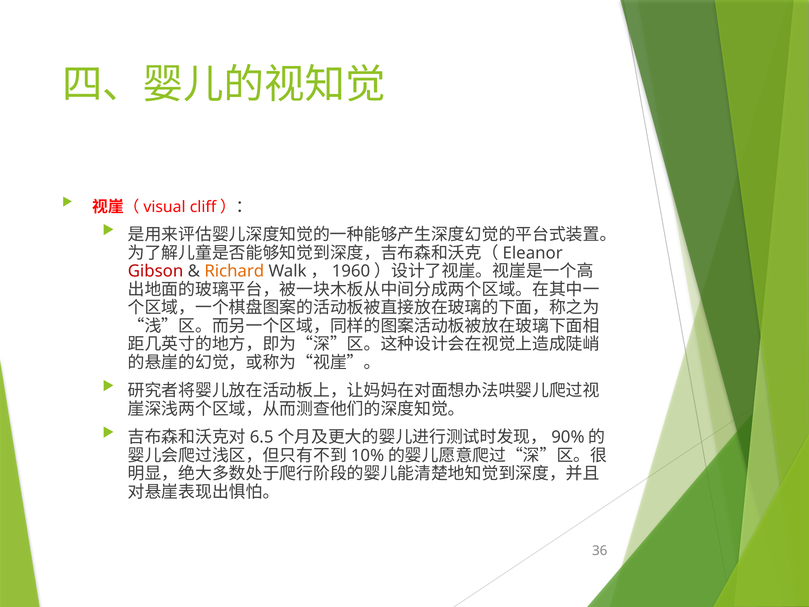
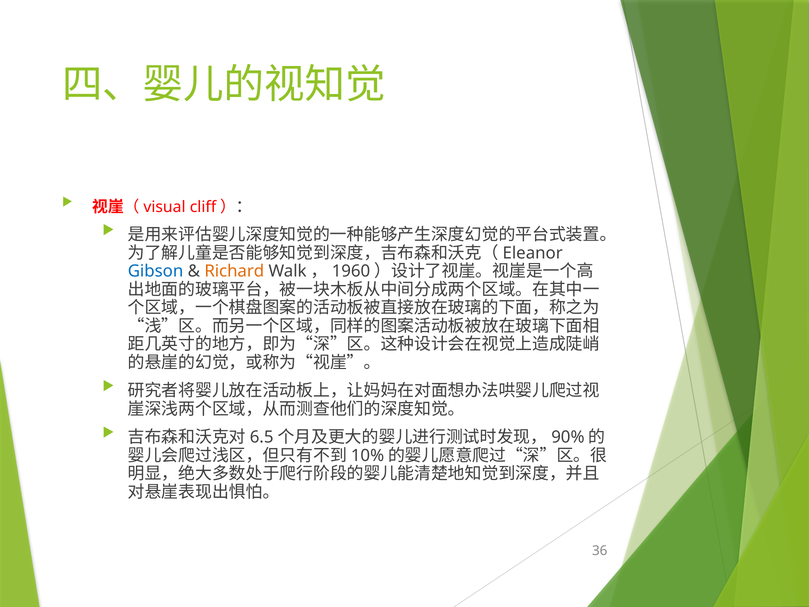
Gibson colour: red -> blue
